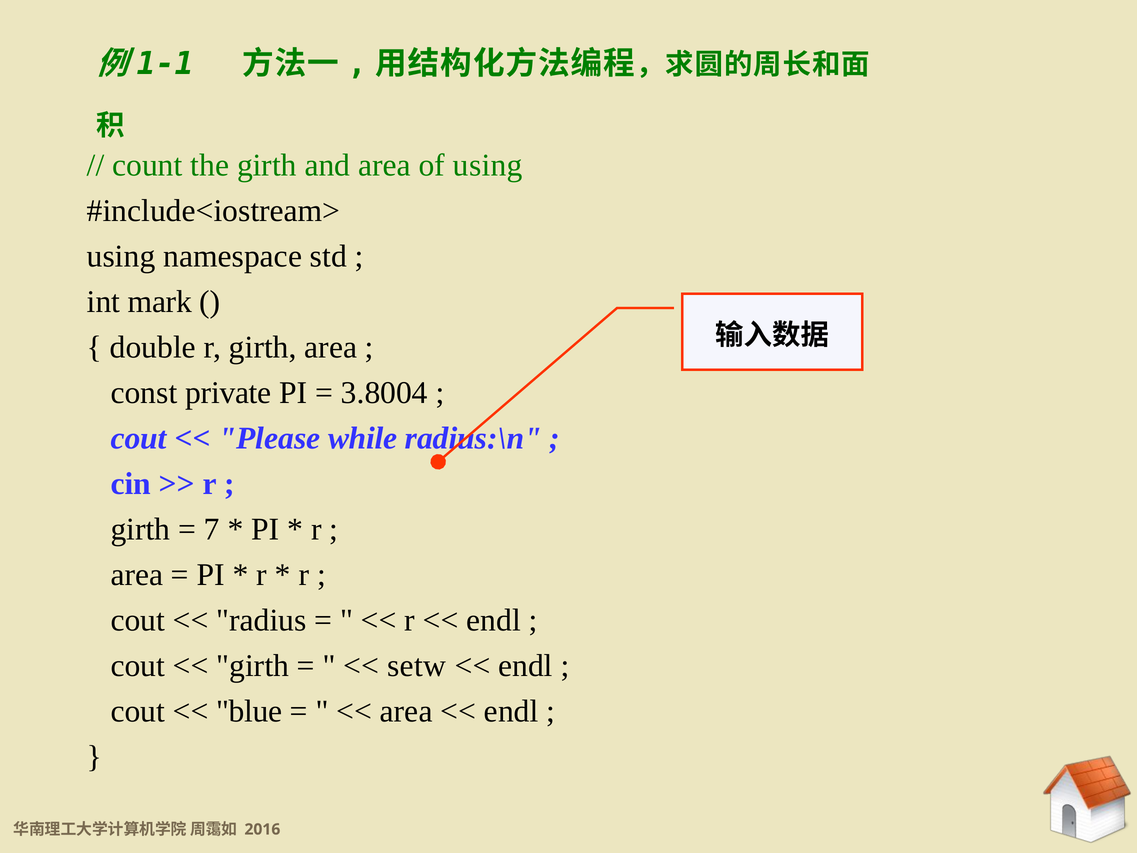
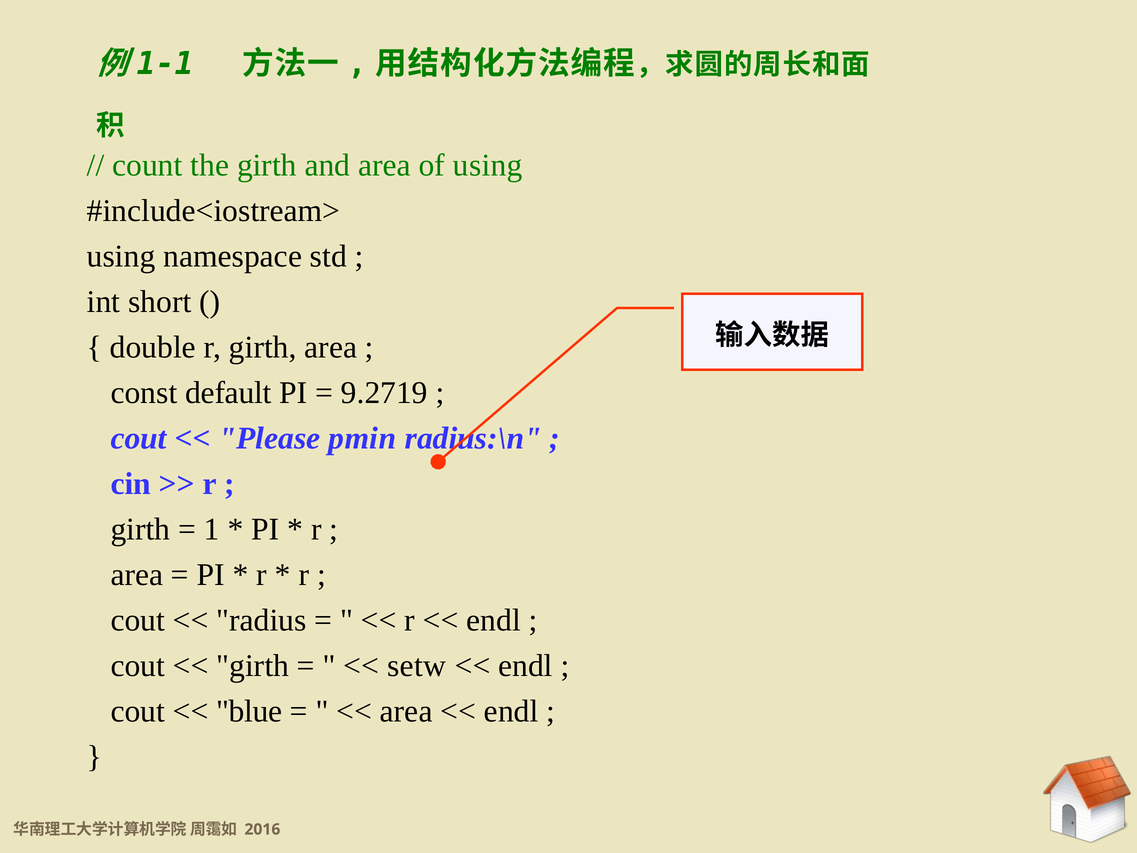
mark: mark -> short
private: private -> default
3.8004: 3.8004 -> 9.2719
while: while -> pmin
7: 7 -> 1
